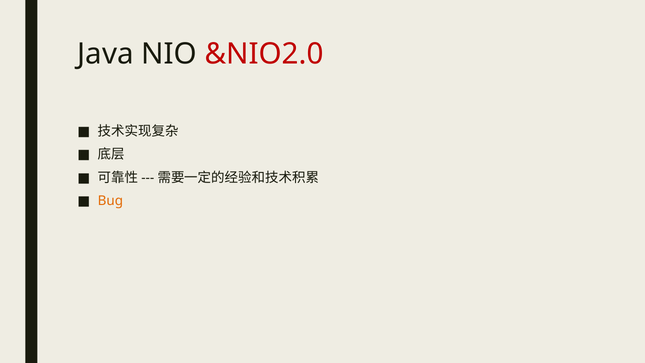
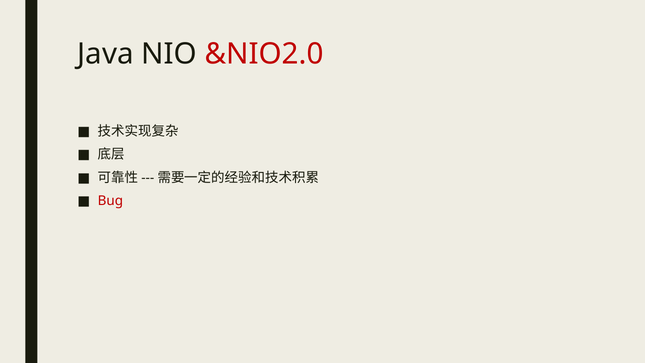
Bug colour: orange -> red
